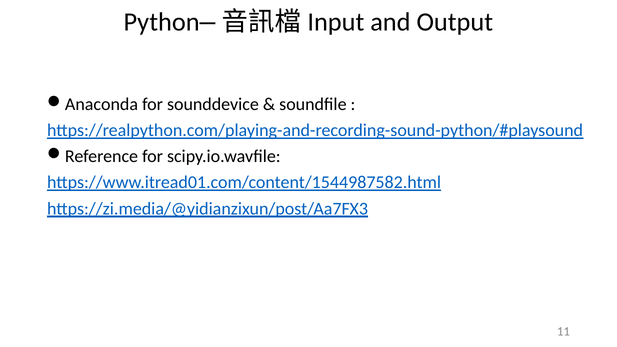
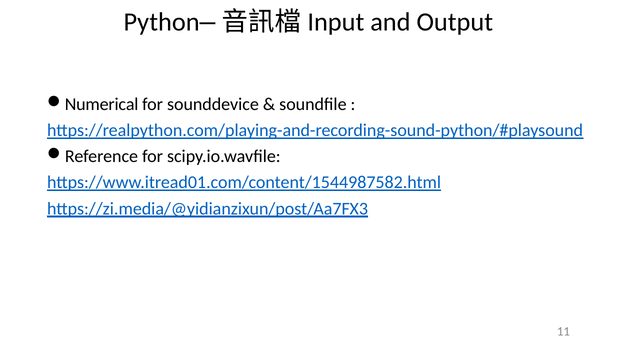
Anaconda: Anaconda -> Numerical
